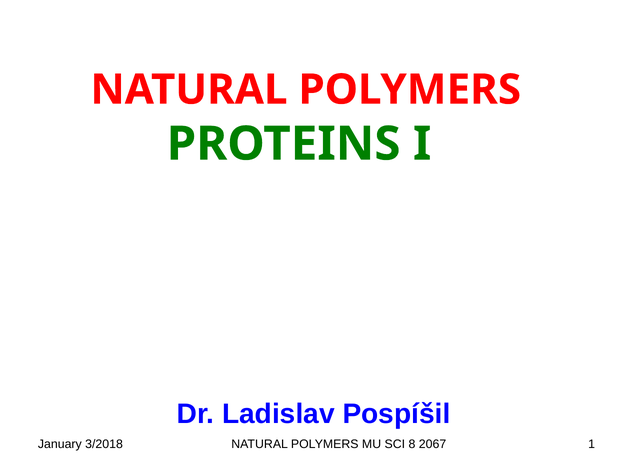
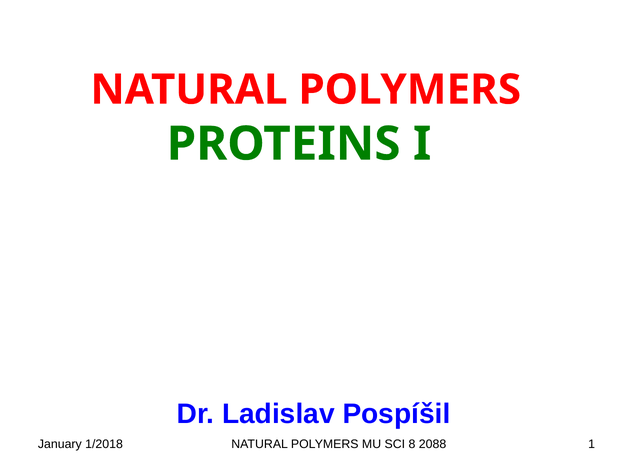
3/2018: 3/2018 -> 1/2018
2067: 2067 -> 2088
